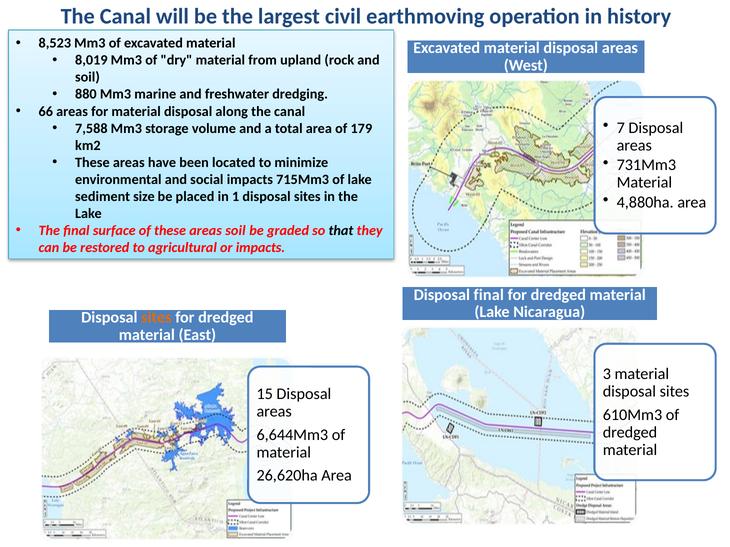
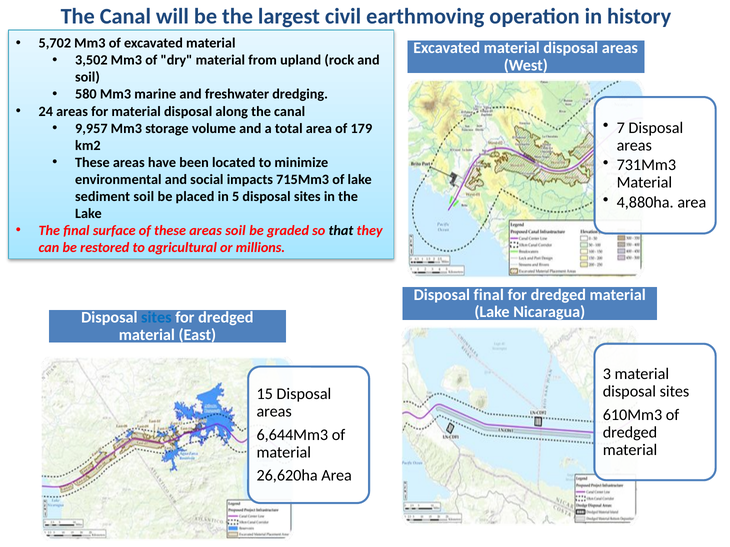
8,523: 8,523 -> 5,702
8,019: 8,019 -> 3,502
880: 880 -> 580
66: 66 -> 24
7,588: 7,588 -> 9,957
sediment size: size -> soil
1: 1 -> 5
or impacts: impacts -> millions
sites at (156, 318) colour: orange -> blue
